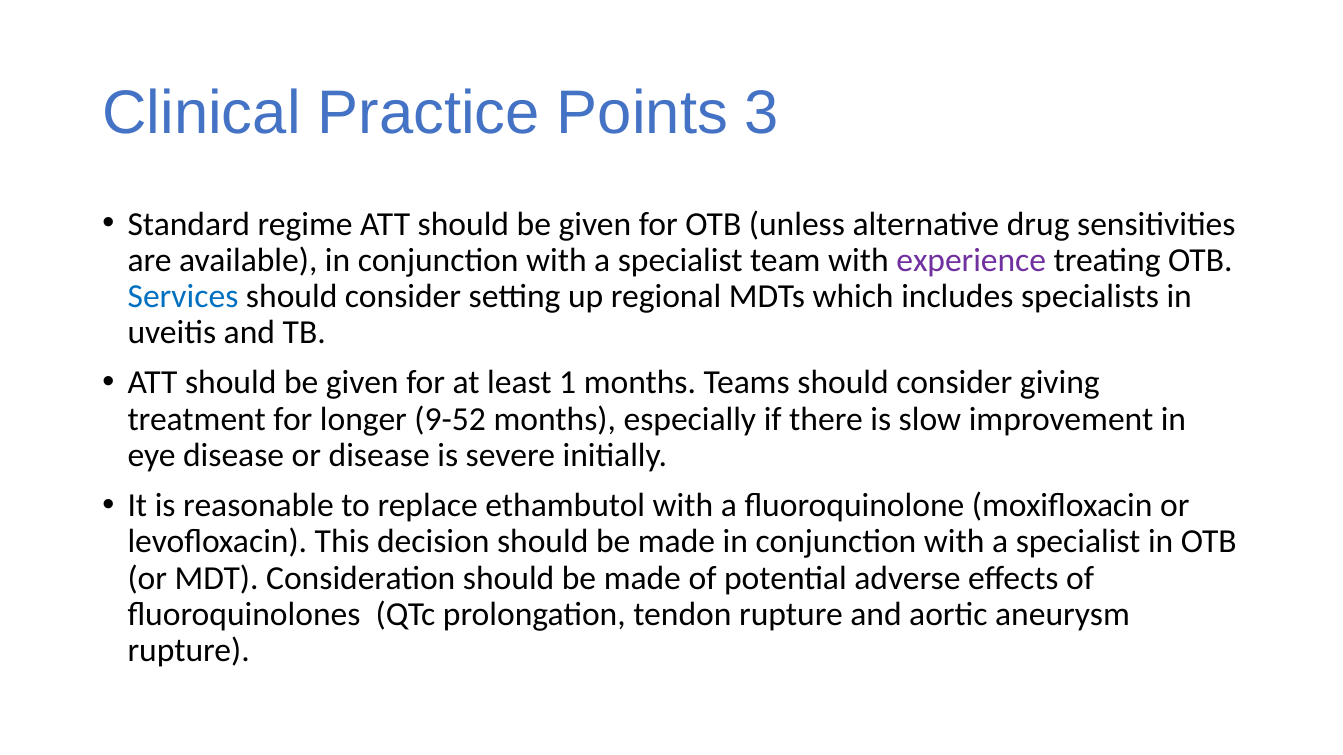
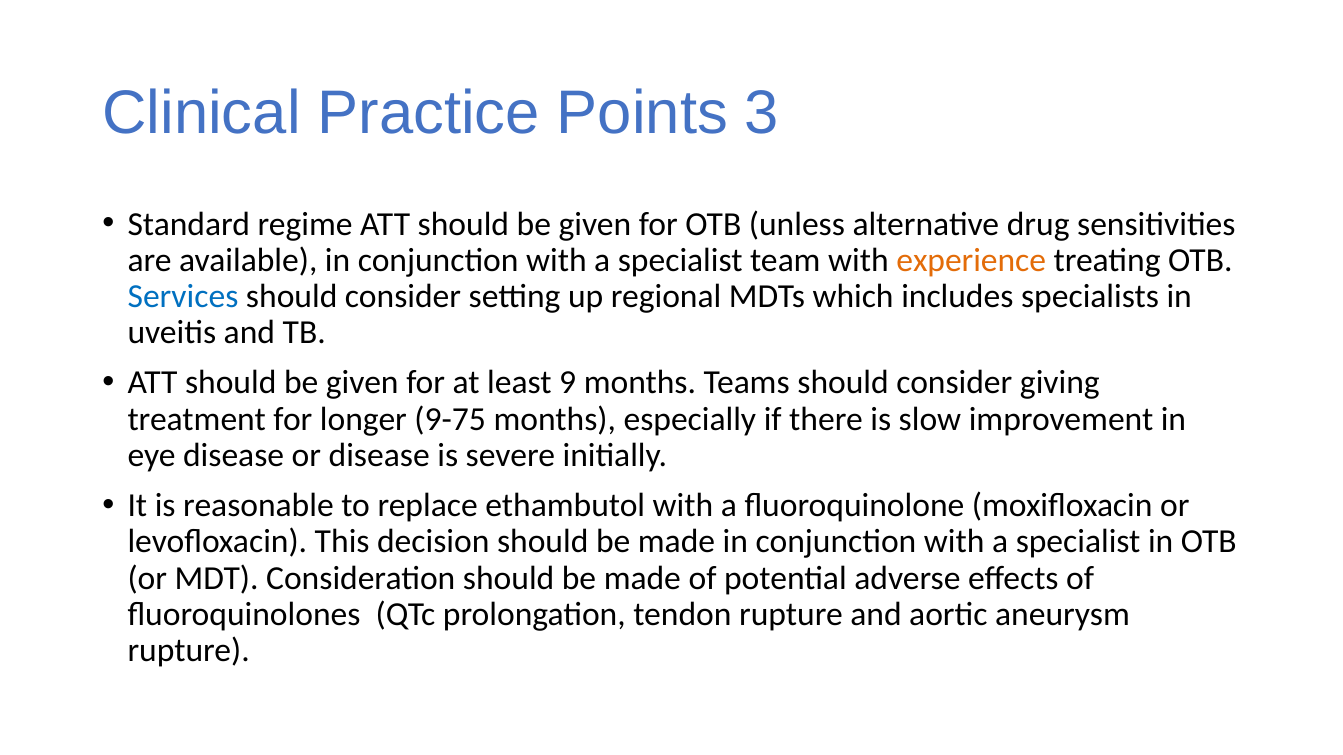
experience colour: purple -> orange
1: 1 -> 9
9-52: 9-52 -> 9-75
